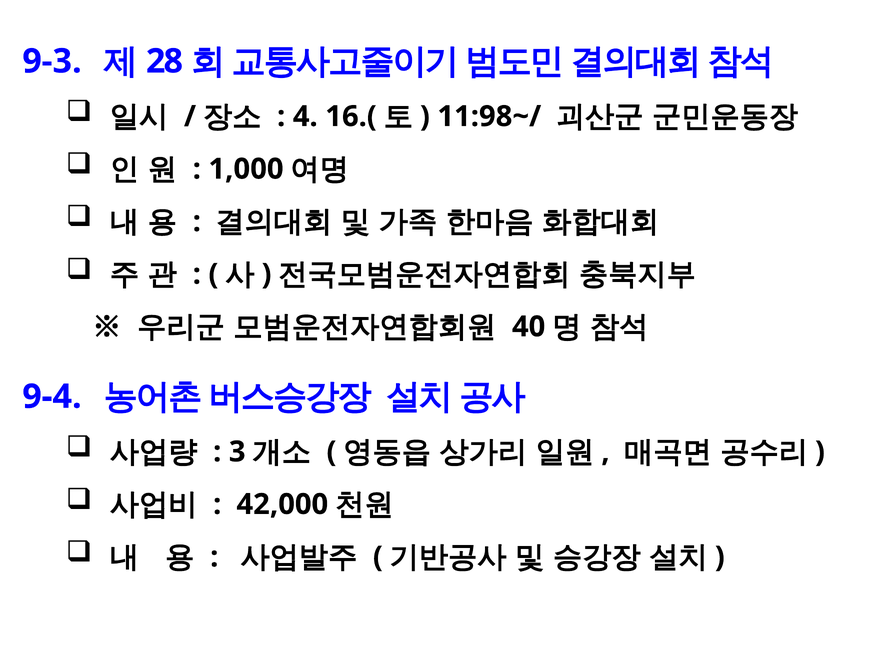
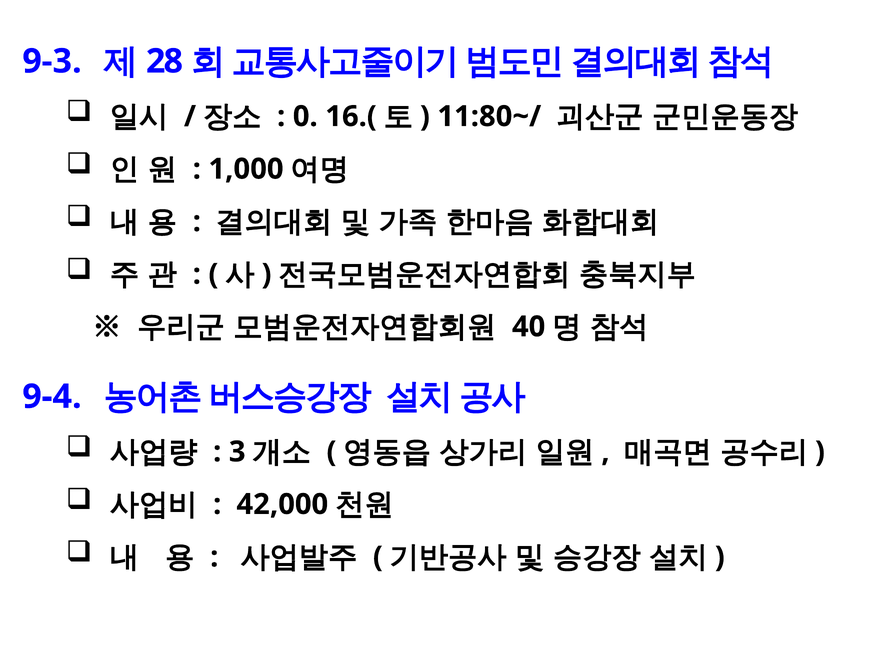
4: 4 -> 0
11:98~/: 11:98~/ -> 11:80~/
